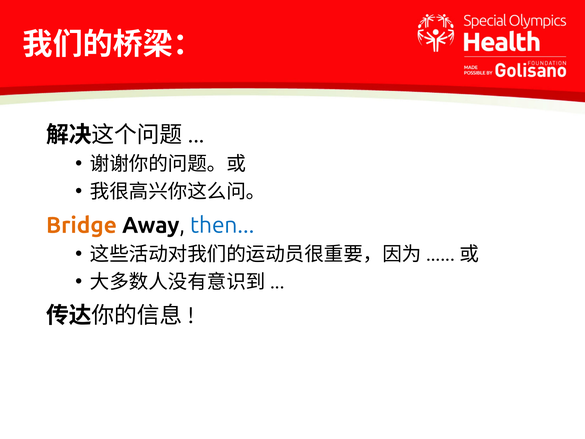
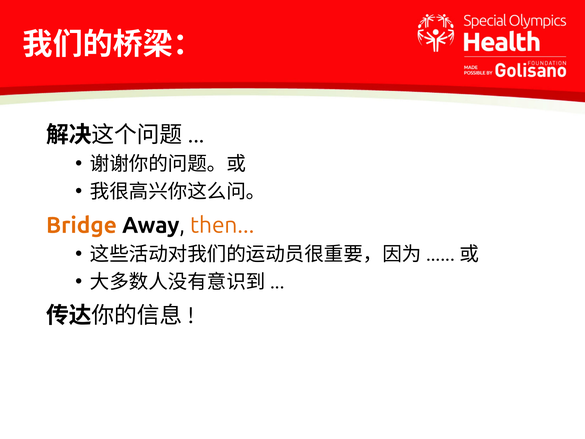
then colour: blue -> orange
